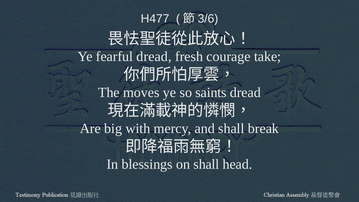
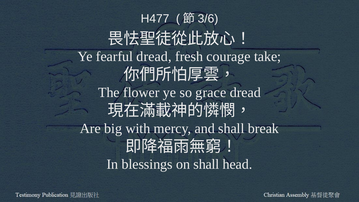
moves: moves -> flower
saints: saints -> grace
